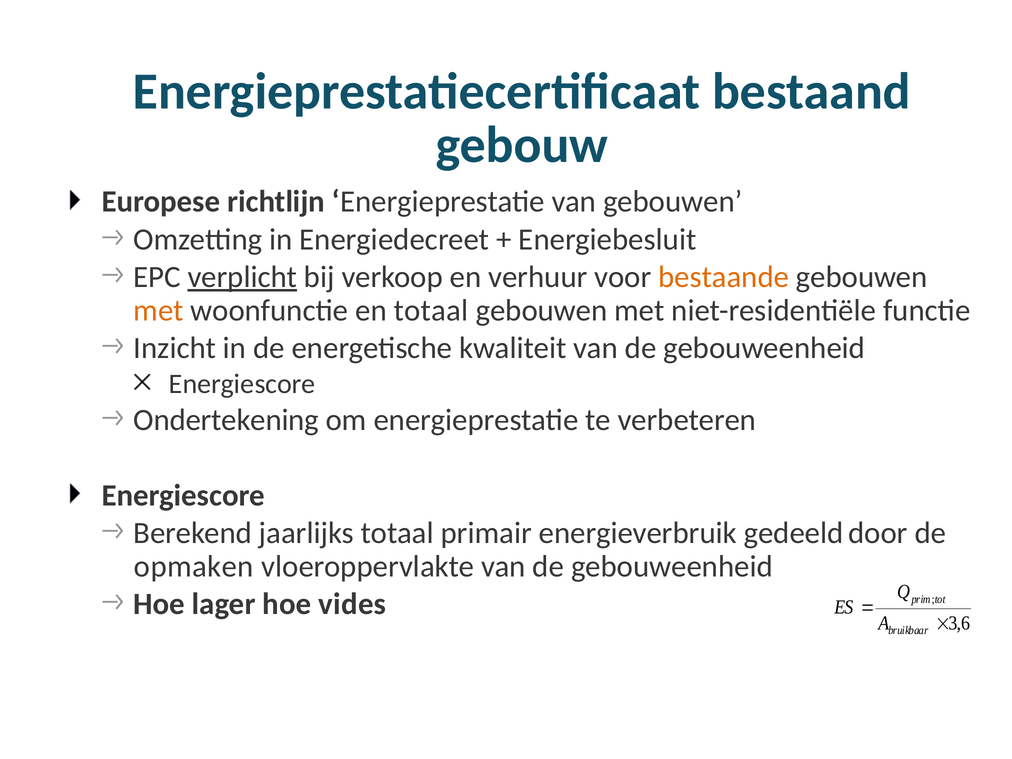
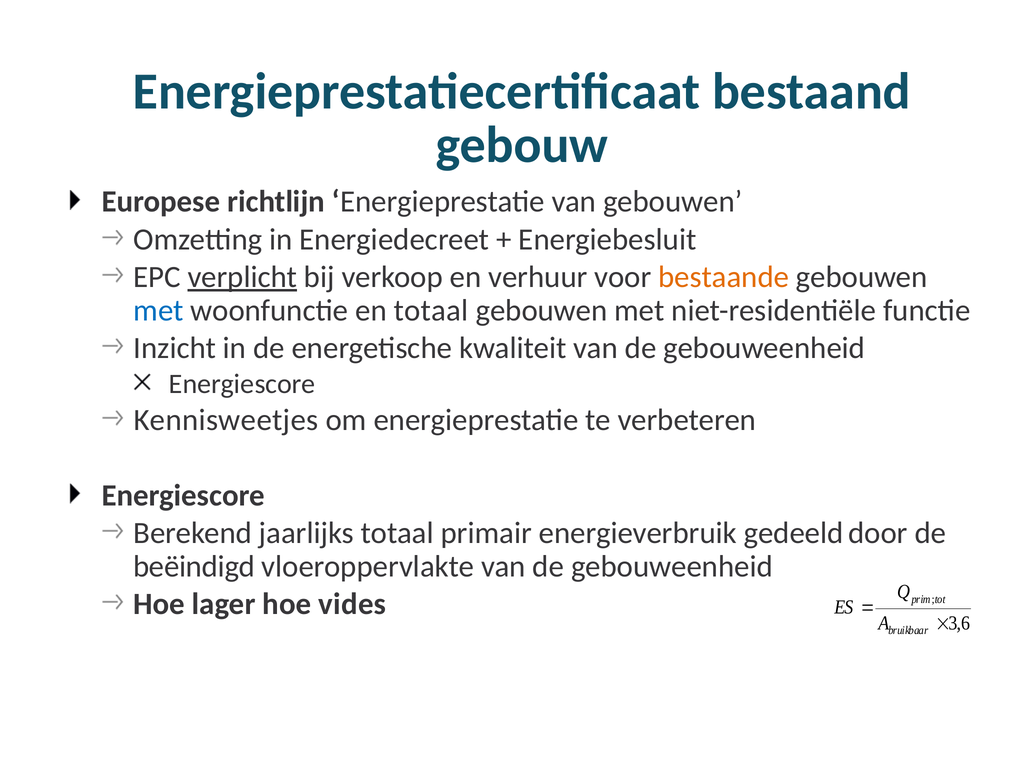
met at (159, 310) colour: orange -> blue
Ondertekening: Ondertekening -> Kennisweetjes
opmaken: opmaken -> beëindigd
